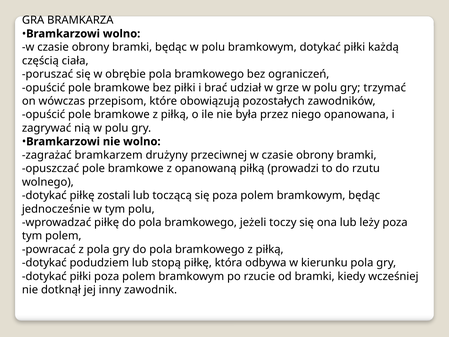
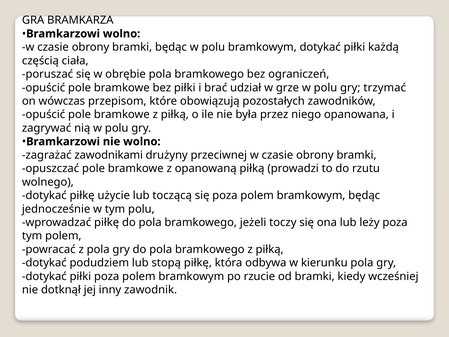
bramkarzem: bramkarzem -> zawodnikami
zostali: zostali -> użycie
